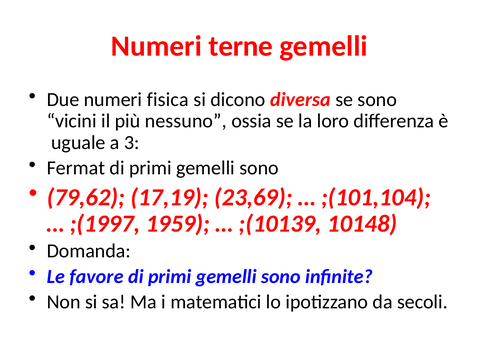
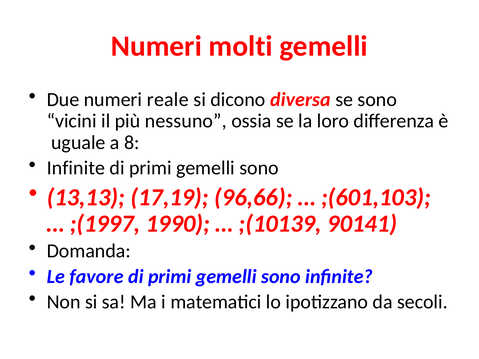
terne: terne -> molti
fisica: fisica -> reale
3: 3 -> 8
Fermat at (76, 168): Fermat -> Infinite
79,62: 79,62 -> 13,13
23,69: 23,69 -> 96,66
;(101,104: ;(101,104 -> ;(601,103
1959: 1959 -> 1990
10148: 10148 -> 90141
